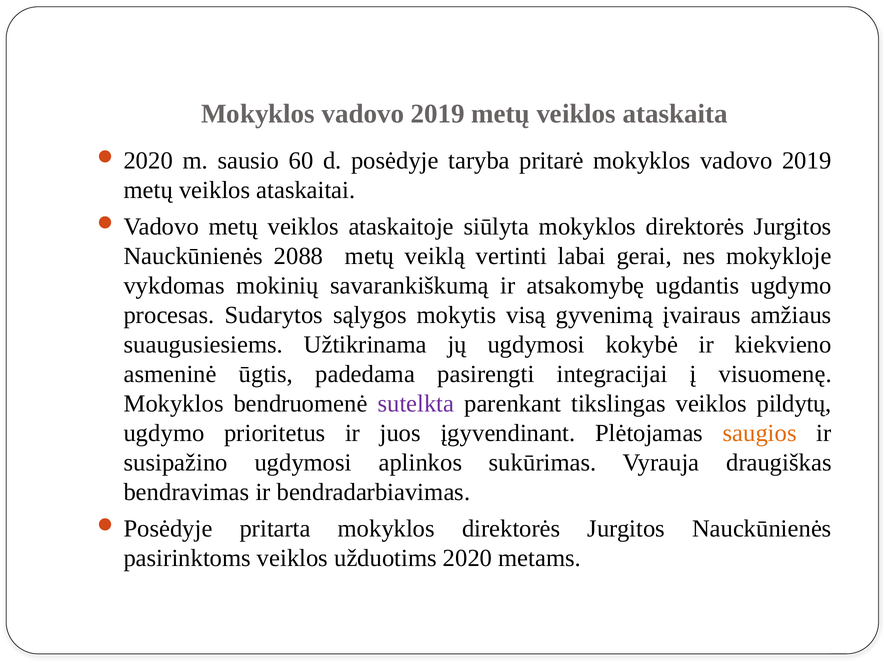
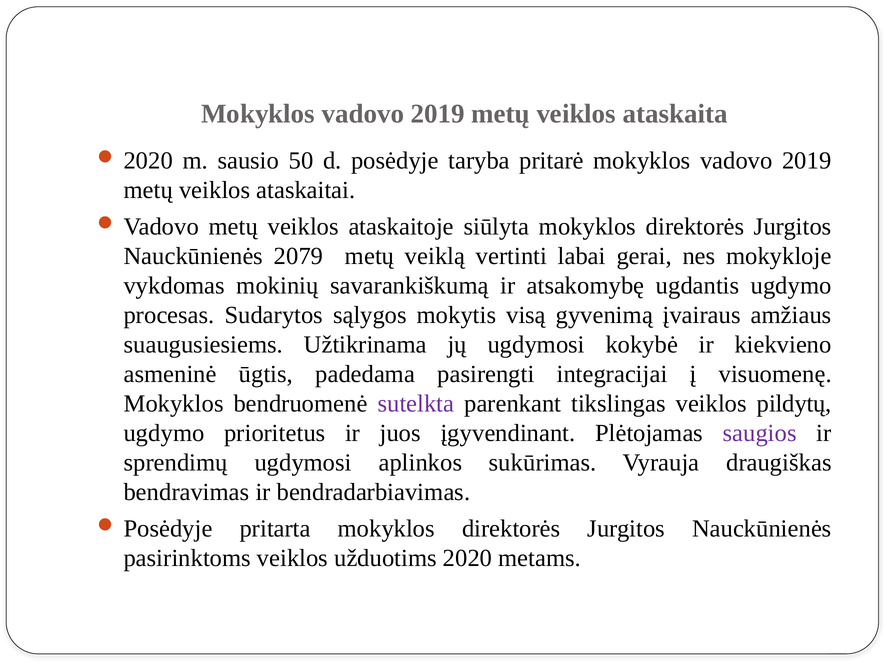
60: 60 -> 50
2088: 2088 -> 2079
saugios colour: orange -> purple
susipažino: susipažino -> sprendimų
